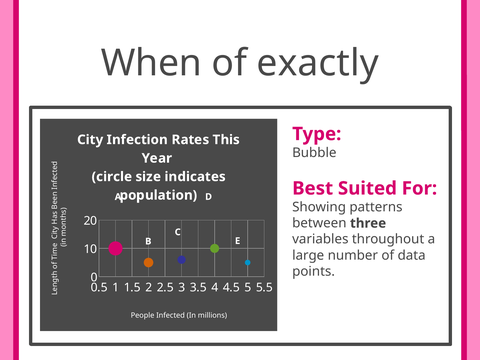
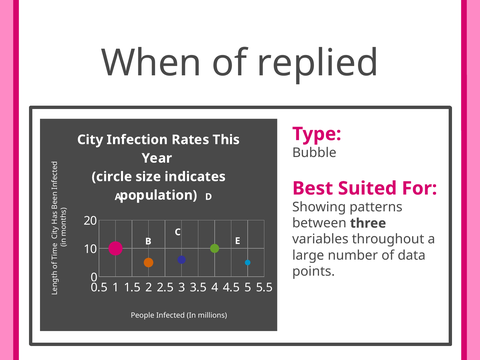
exactly: exactly -> replied
